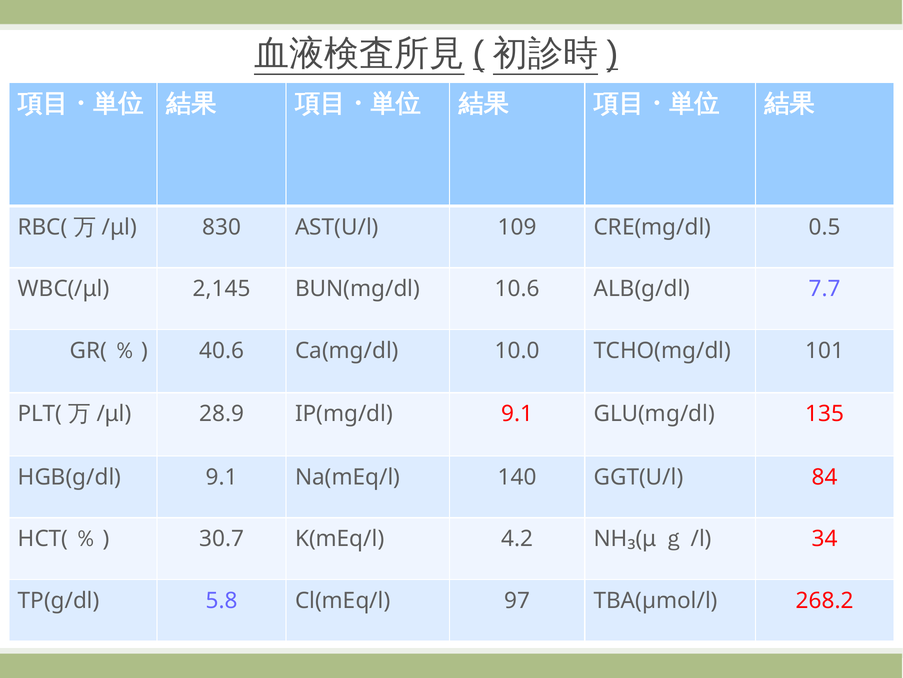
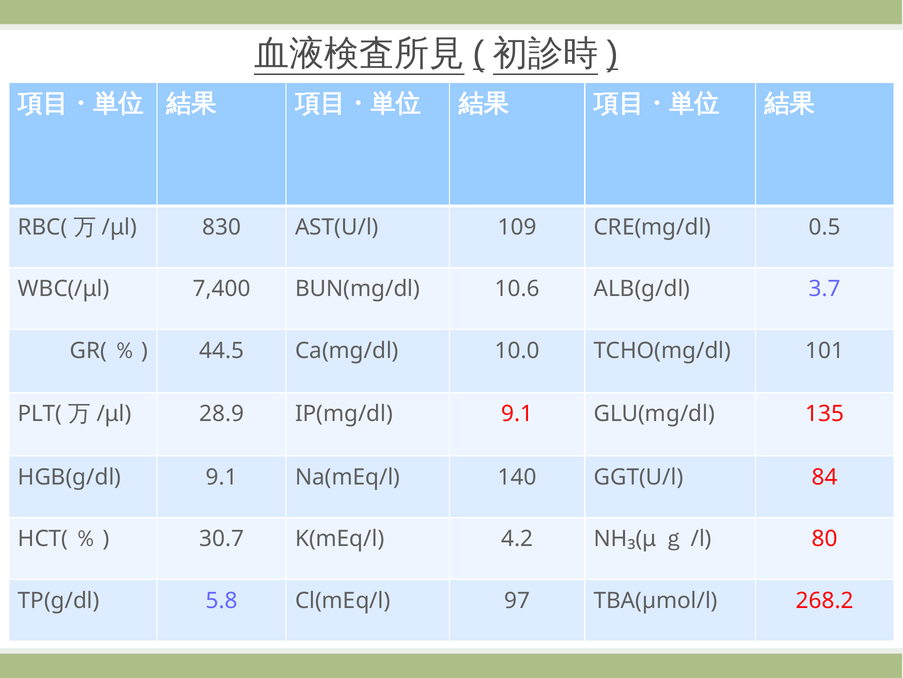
2,145: 2,145 -> 7,400
7.7: 7.7 -> 3.7
40.6: 40.6 -> 44.5
34: 34 -> 80
